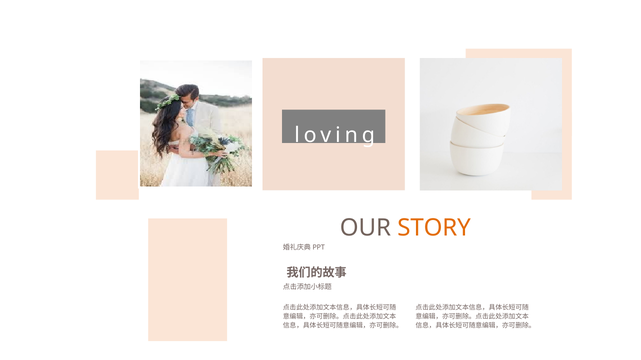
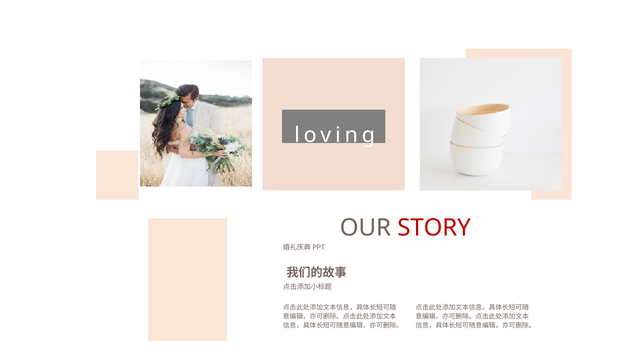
STORY colour: orange -> red
